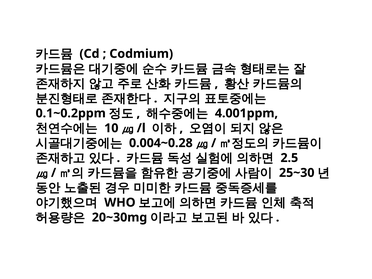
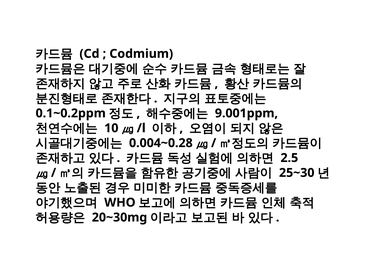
4.001ppm: 4.001ppm -> 9.001ppm
